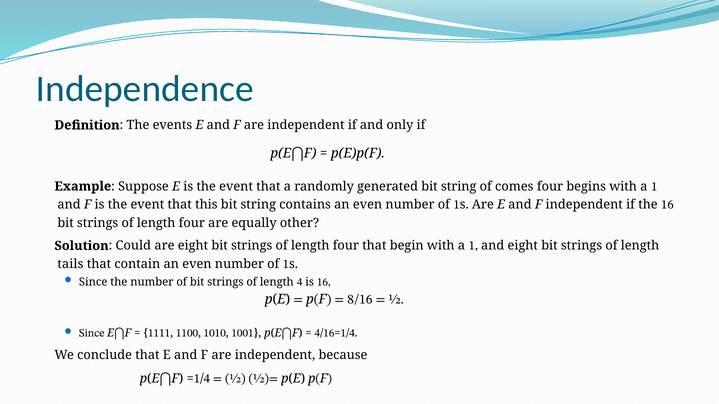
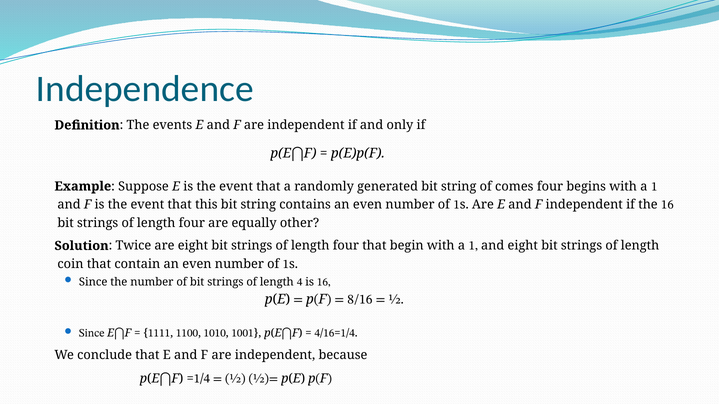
Could: Could -> Twice
tails: tails -> coin
